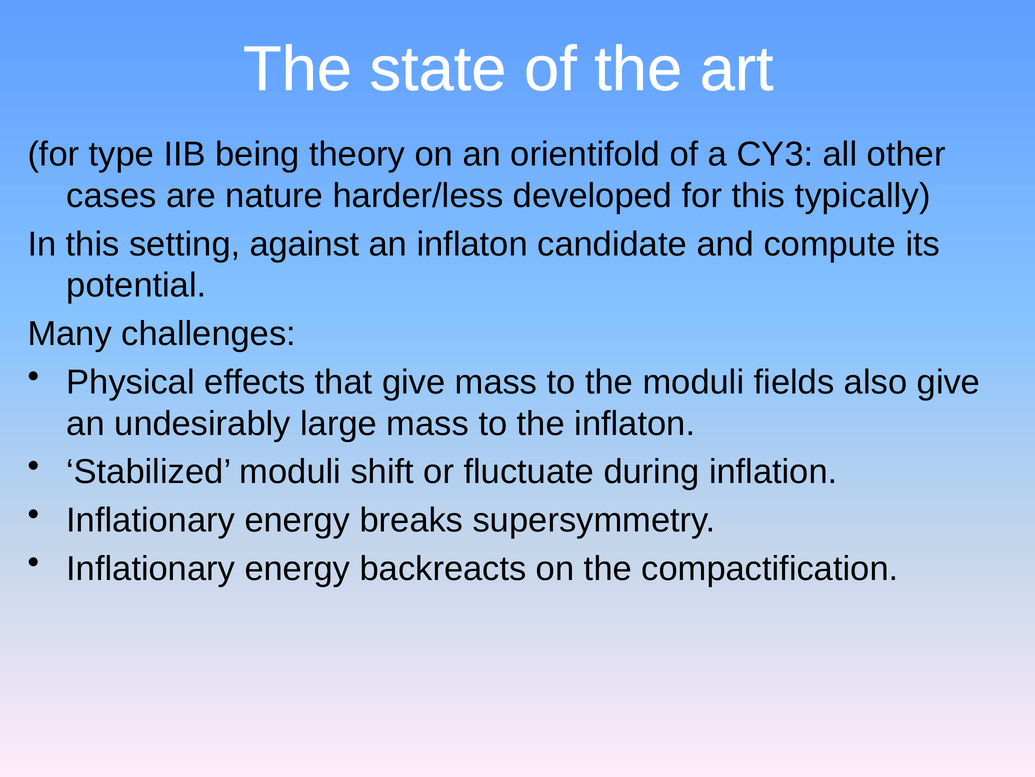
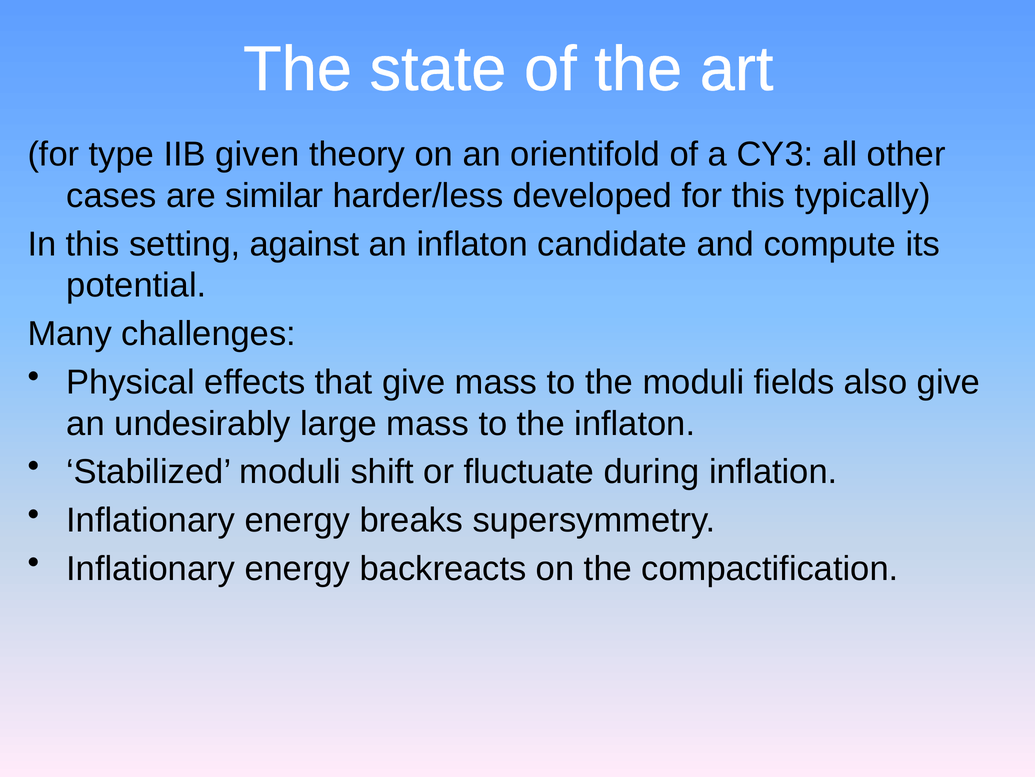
being: being -> given
nature: nature -> similar
